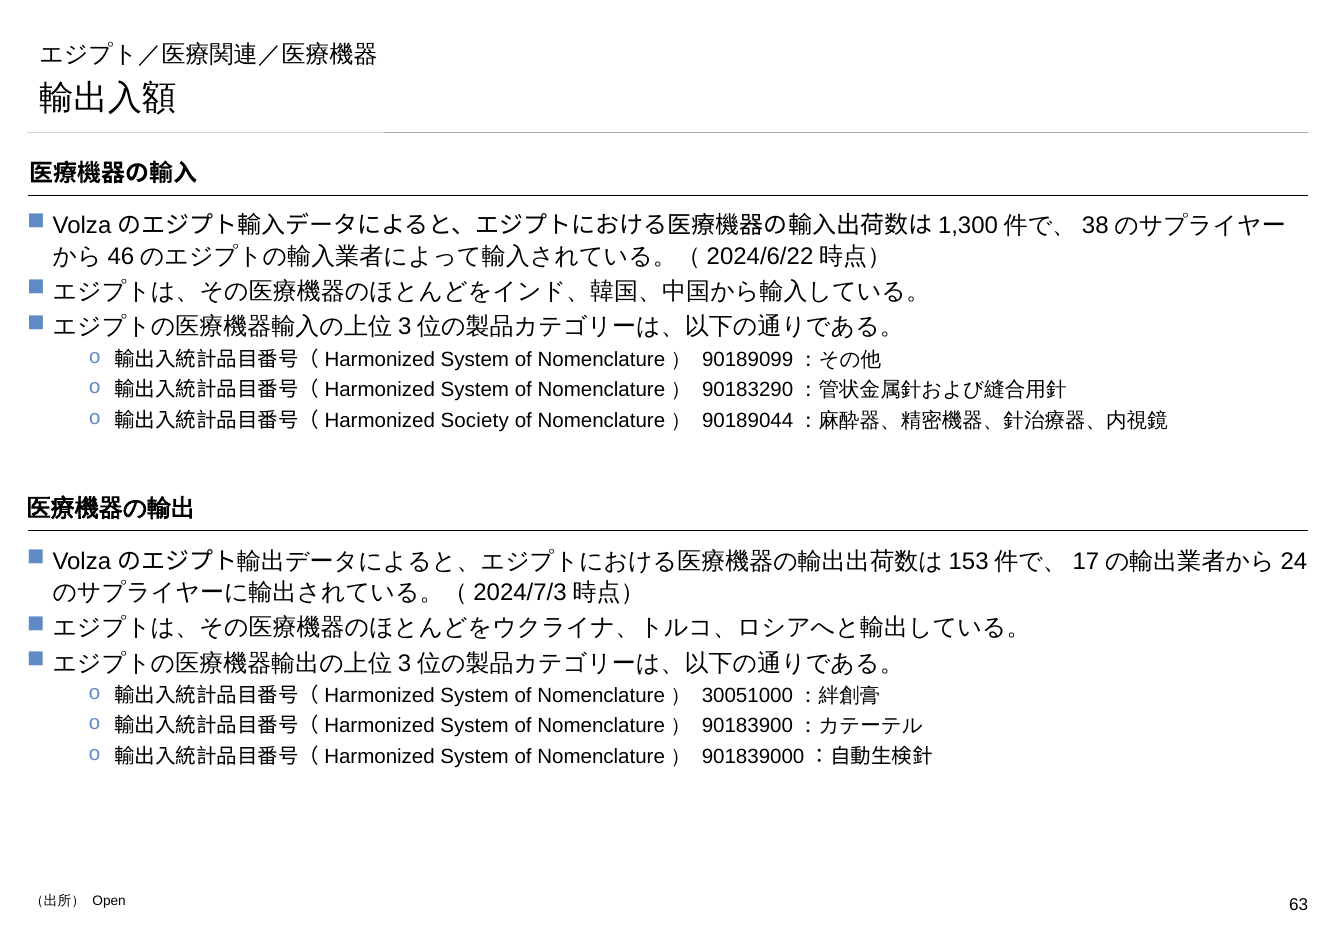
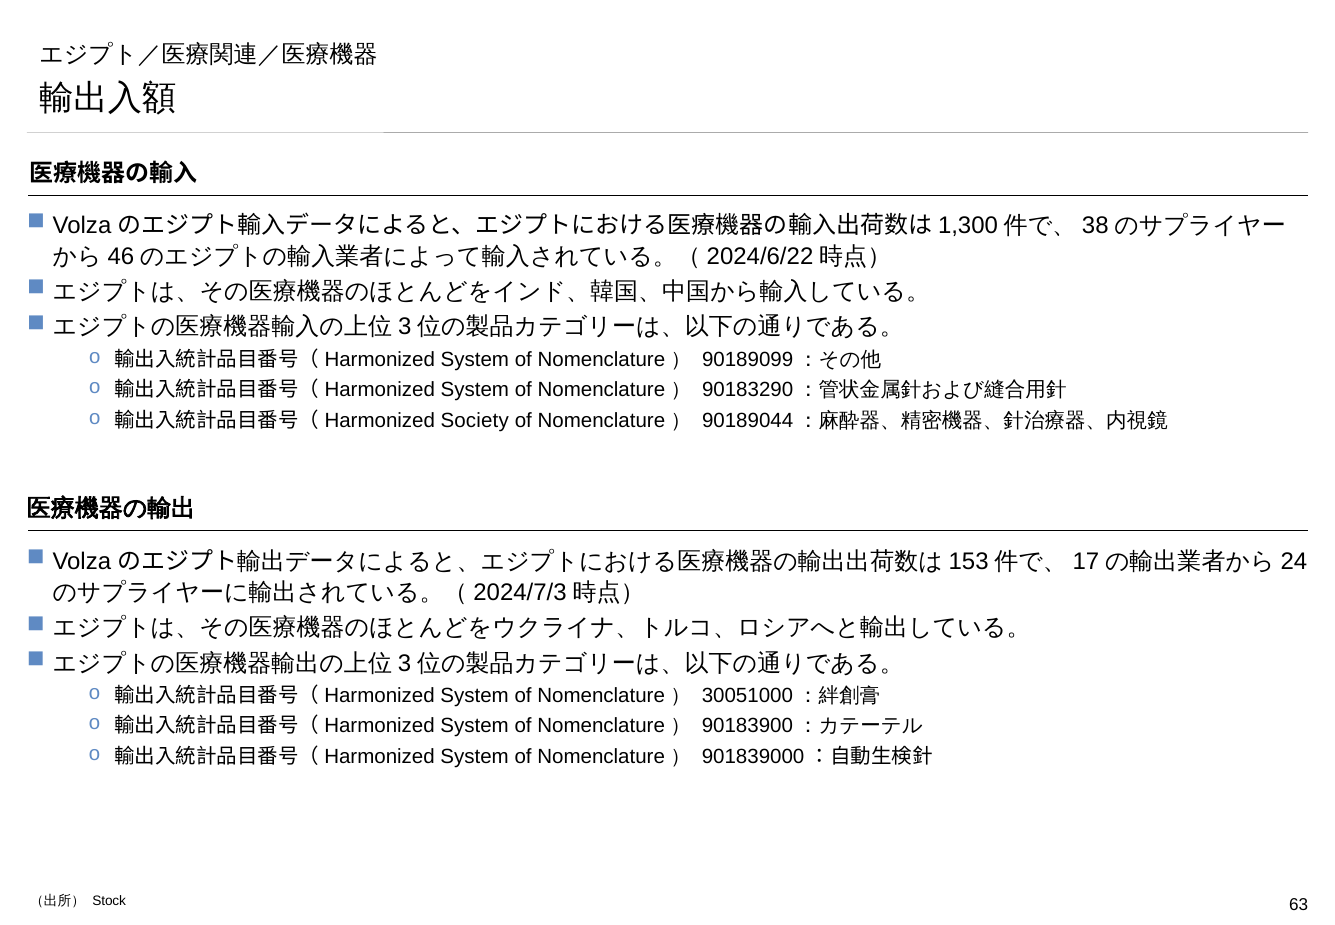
Open: Open -> Stock
